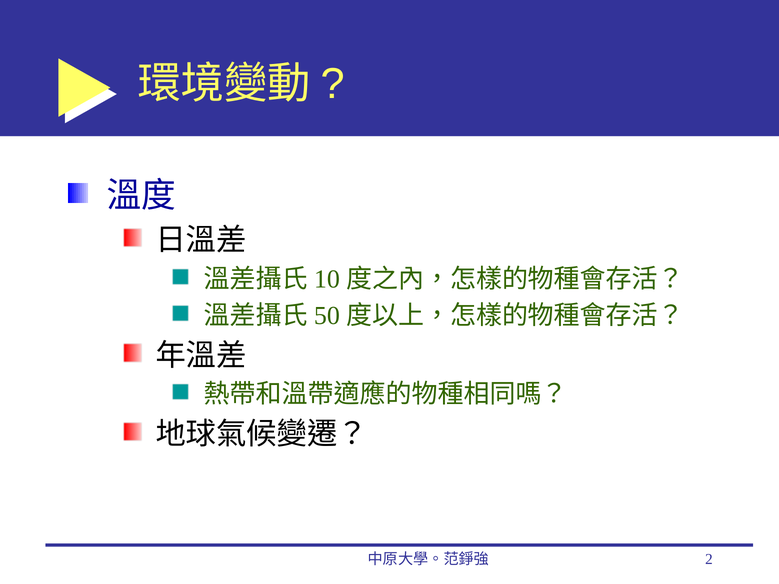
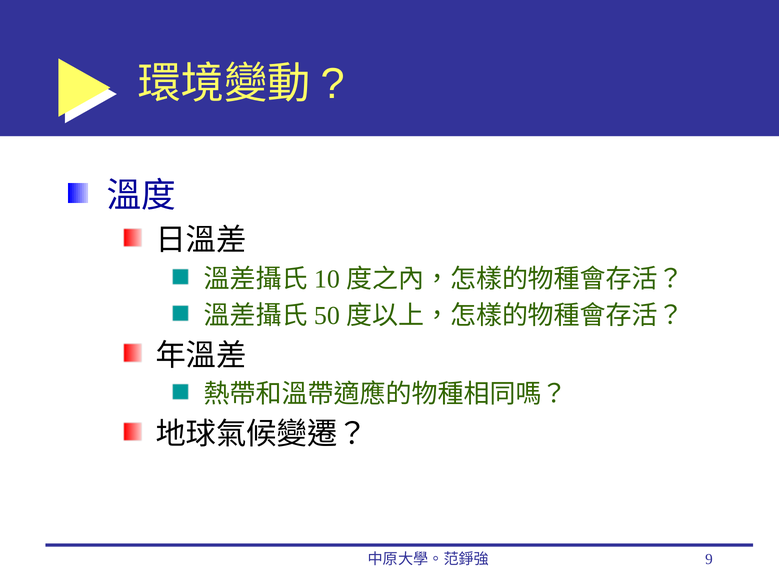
2: 2 -> 9
